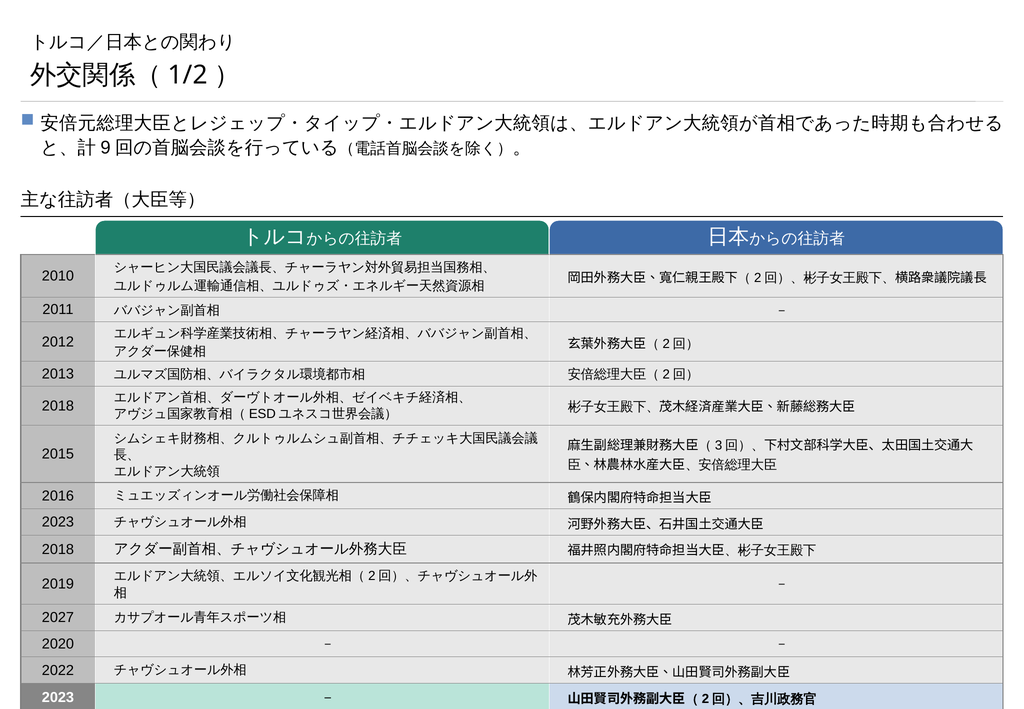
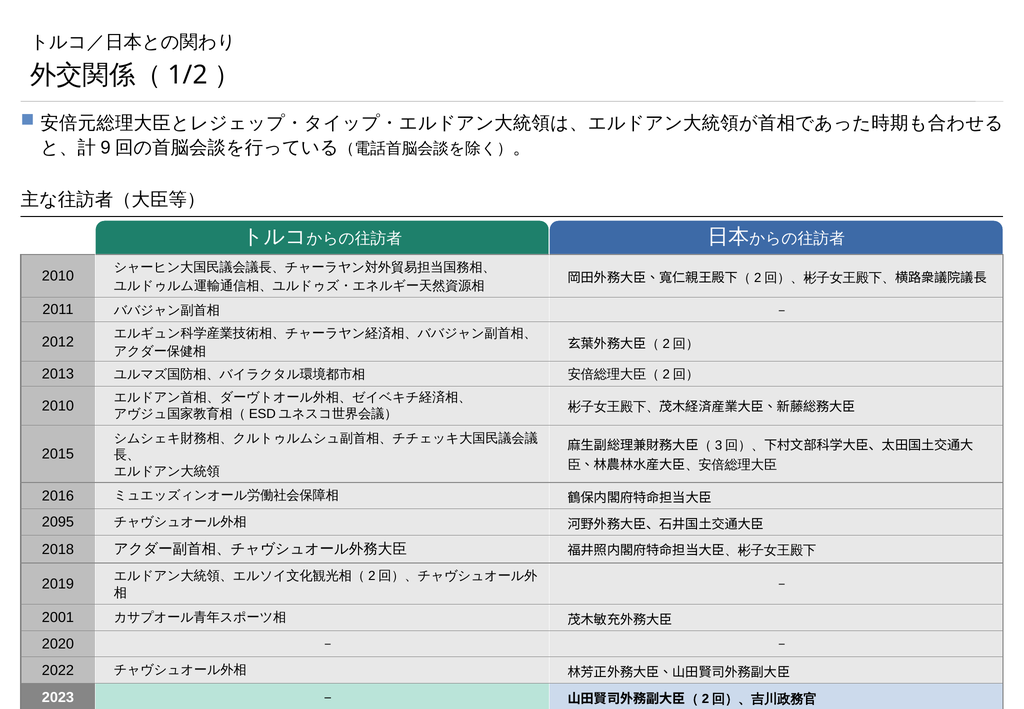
2018 at (58, 406): 2018 -> 2010
2023 at (58, 522): 2023 -> 2095
2027: 2027 -> 2001
